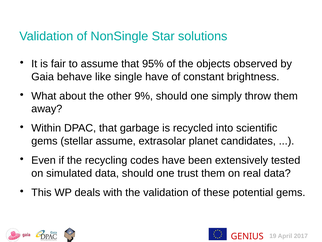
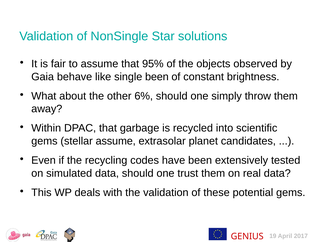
single have: have -> been
9%: 9% -> 6%
